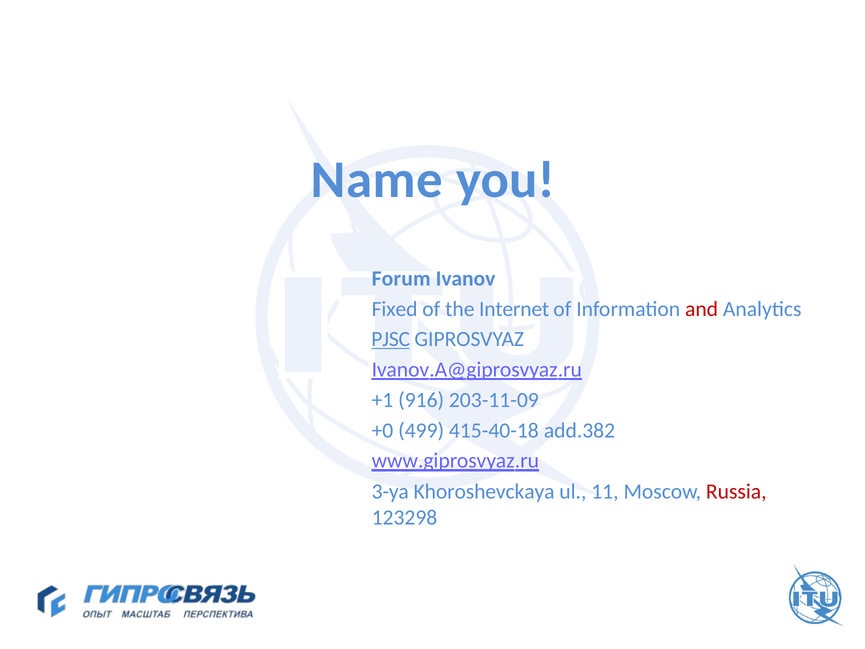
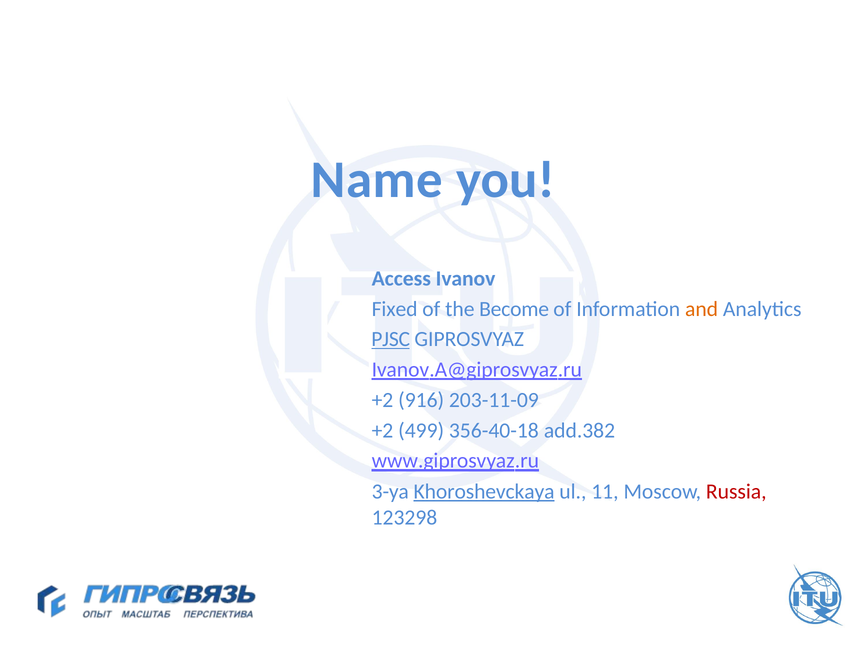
Forum: Forum -> Access
Internet: Internet -> Become
and colour: red -> orange
+1 at (382, 400): +1 -> +2
+0 at (382, 430): +0 -> +2
415-40-18: 415-40-18 -> 356-40-18
Khoroshevckaya underline: none -> present
